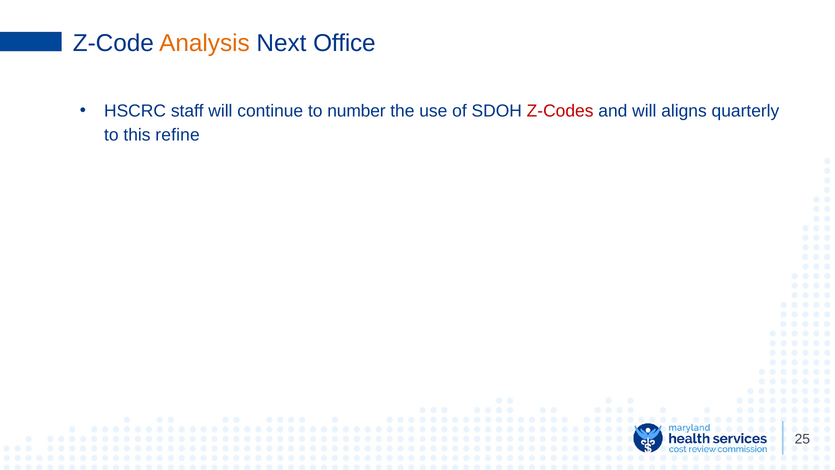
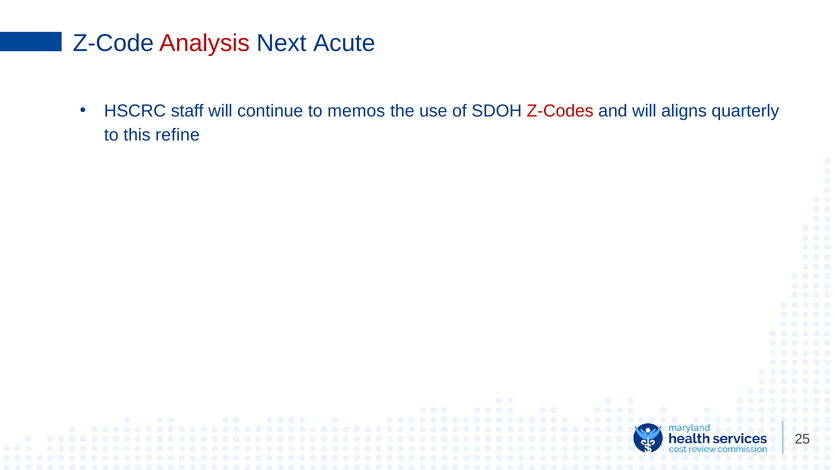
Analysis colour: orange -> red
Office: Office -> Acute
number: number -> memos
